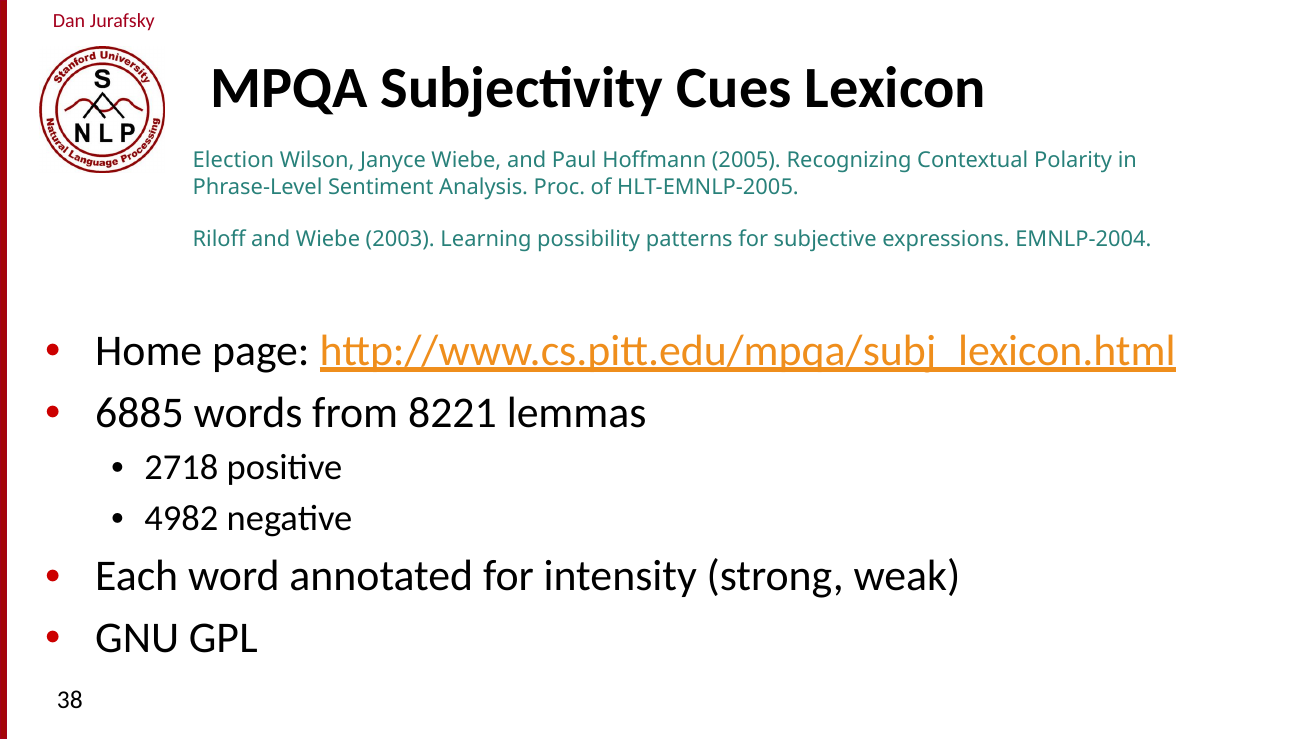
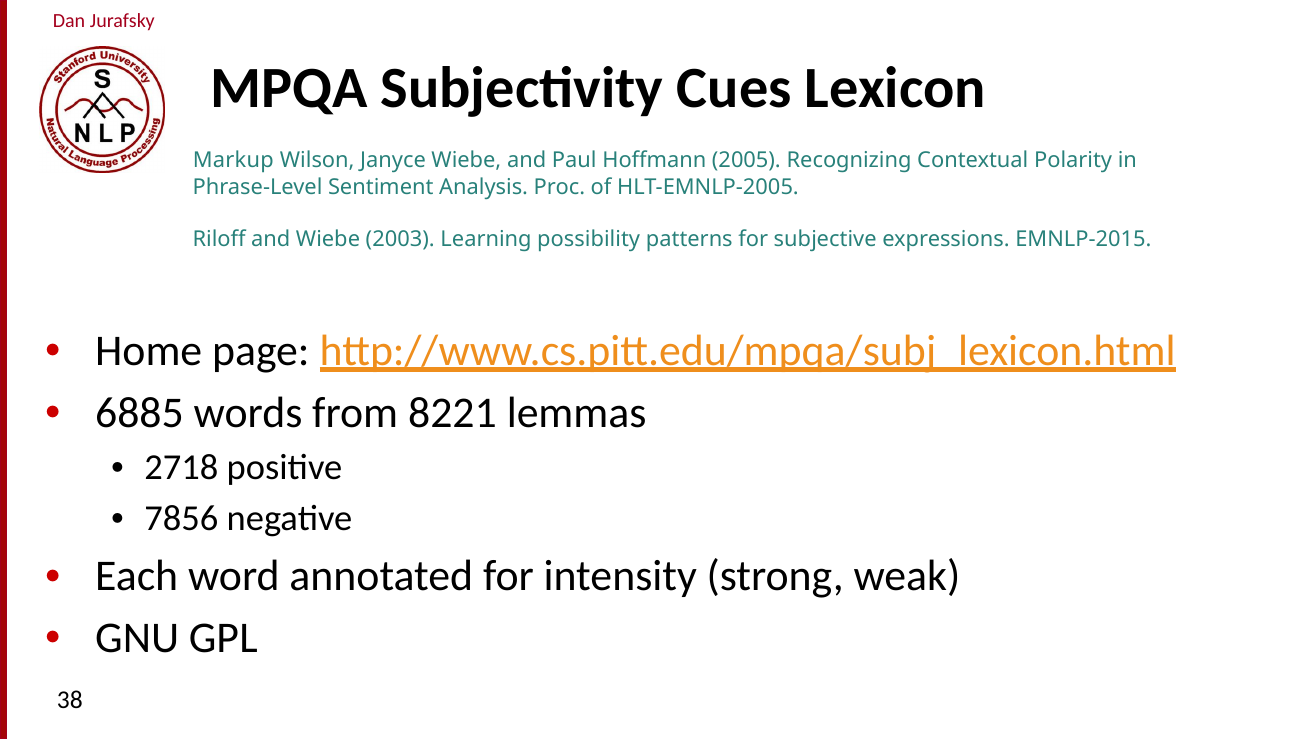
Election: Election -> Markup
EMNLP-2004: EMNLP-2004 -> EMNLP-2015
4982: 4982 -> 7856
